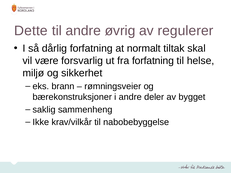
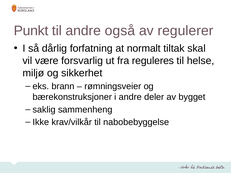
Dette: Dette -> Punkt
øvrig: øvrig -> også
fra forfatning: forfatning -> reguleres
